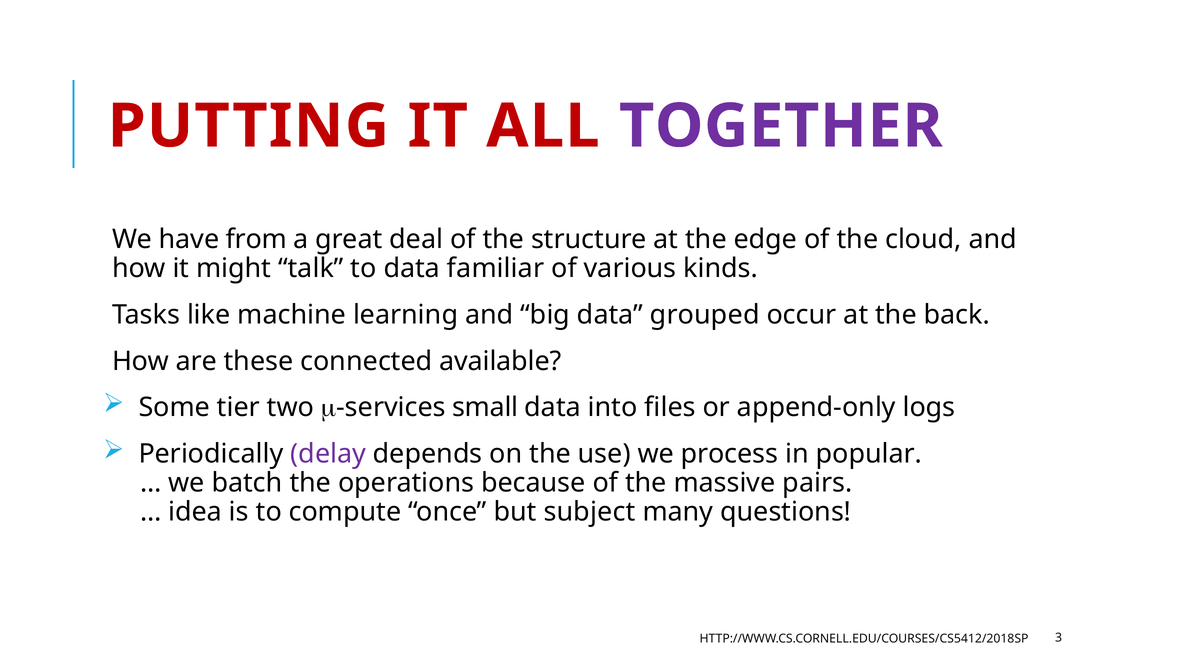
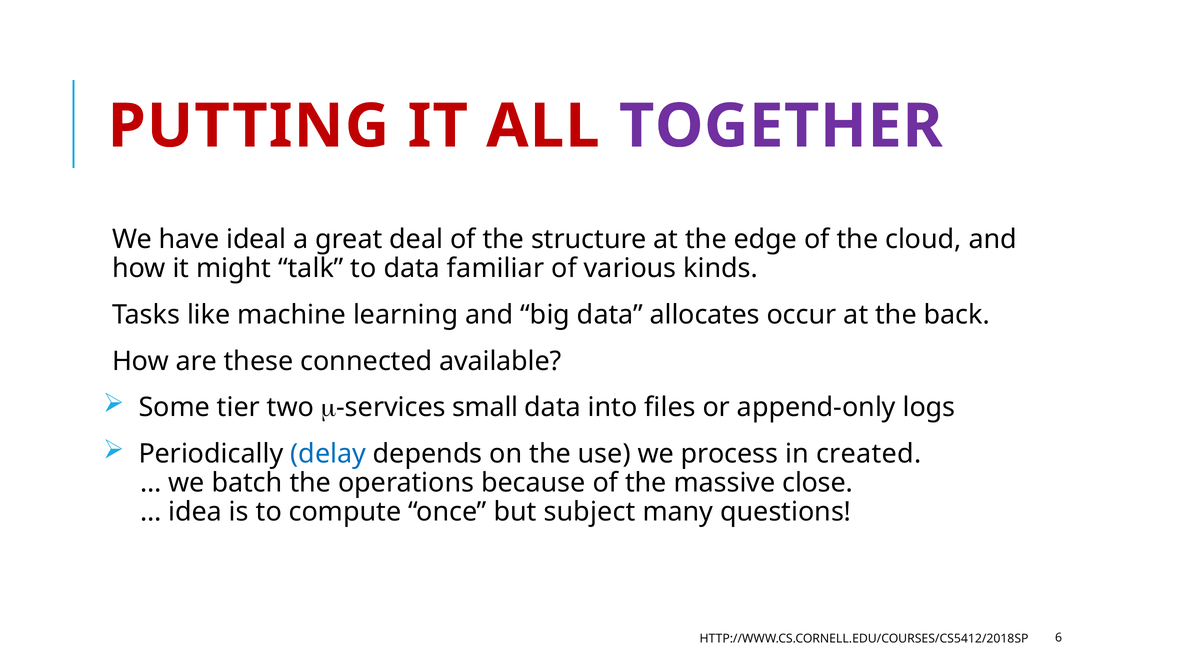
from: from -> ideal
grouped: grouped -> allocates
delay colour: purple -> blue
popular: popular -> created
pairs: pairs -> close
3: 3 -> 6
